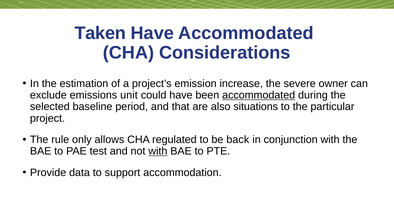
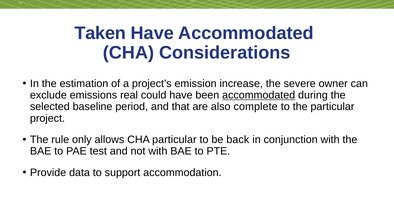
unit: unit -> real
situations: situations -> complete
CHA regulated: regulated -> particular
with at (158, 151) underline: present -> none
